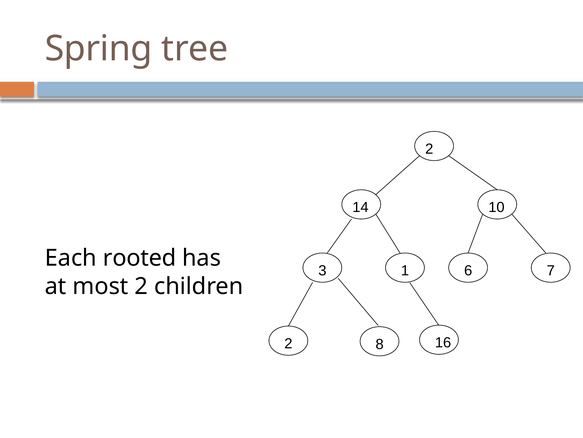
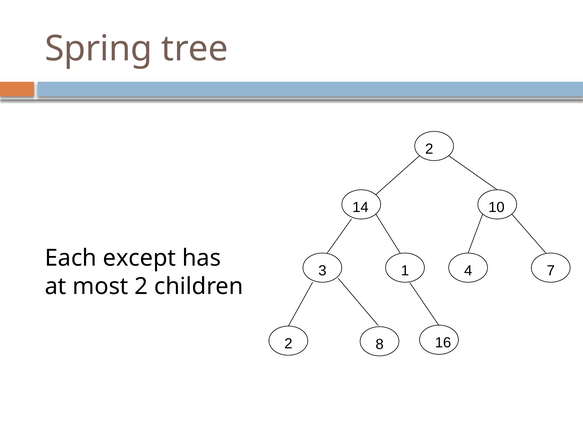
rooted: rooted -> except
6: 6 -> 4
